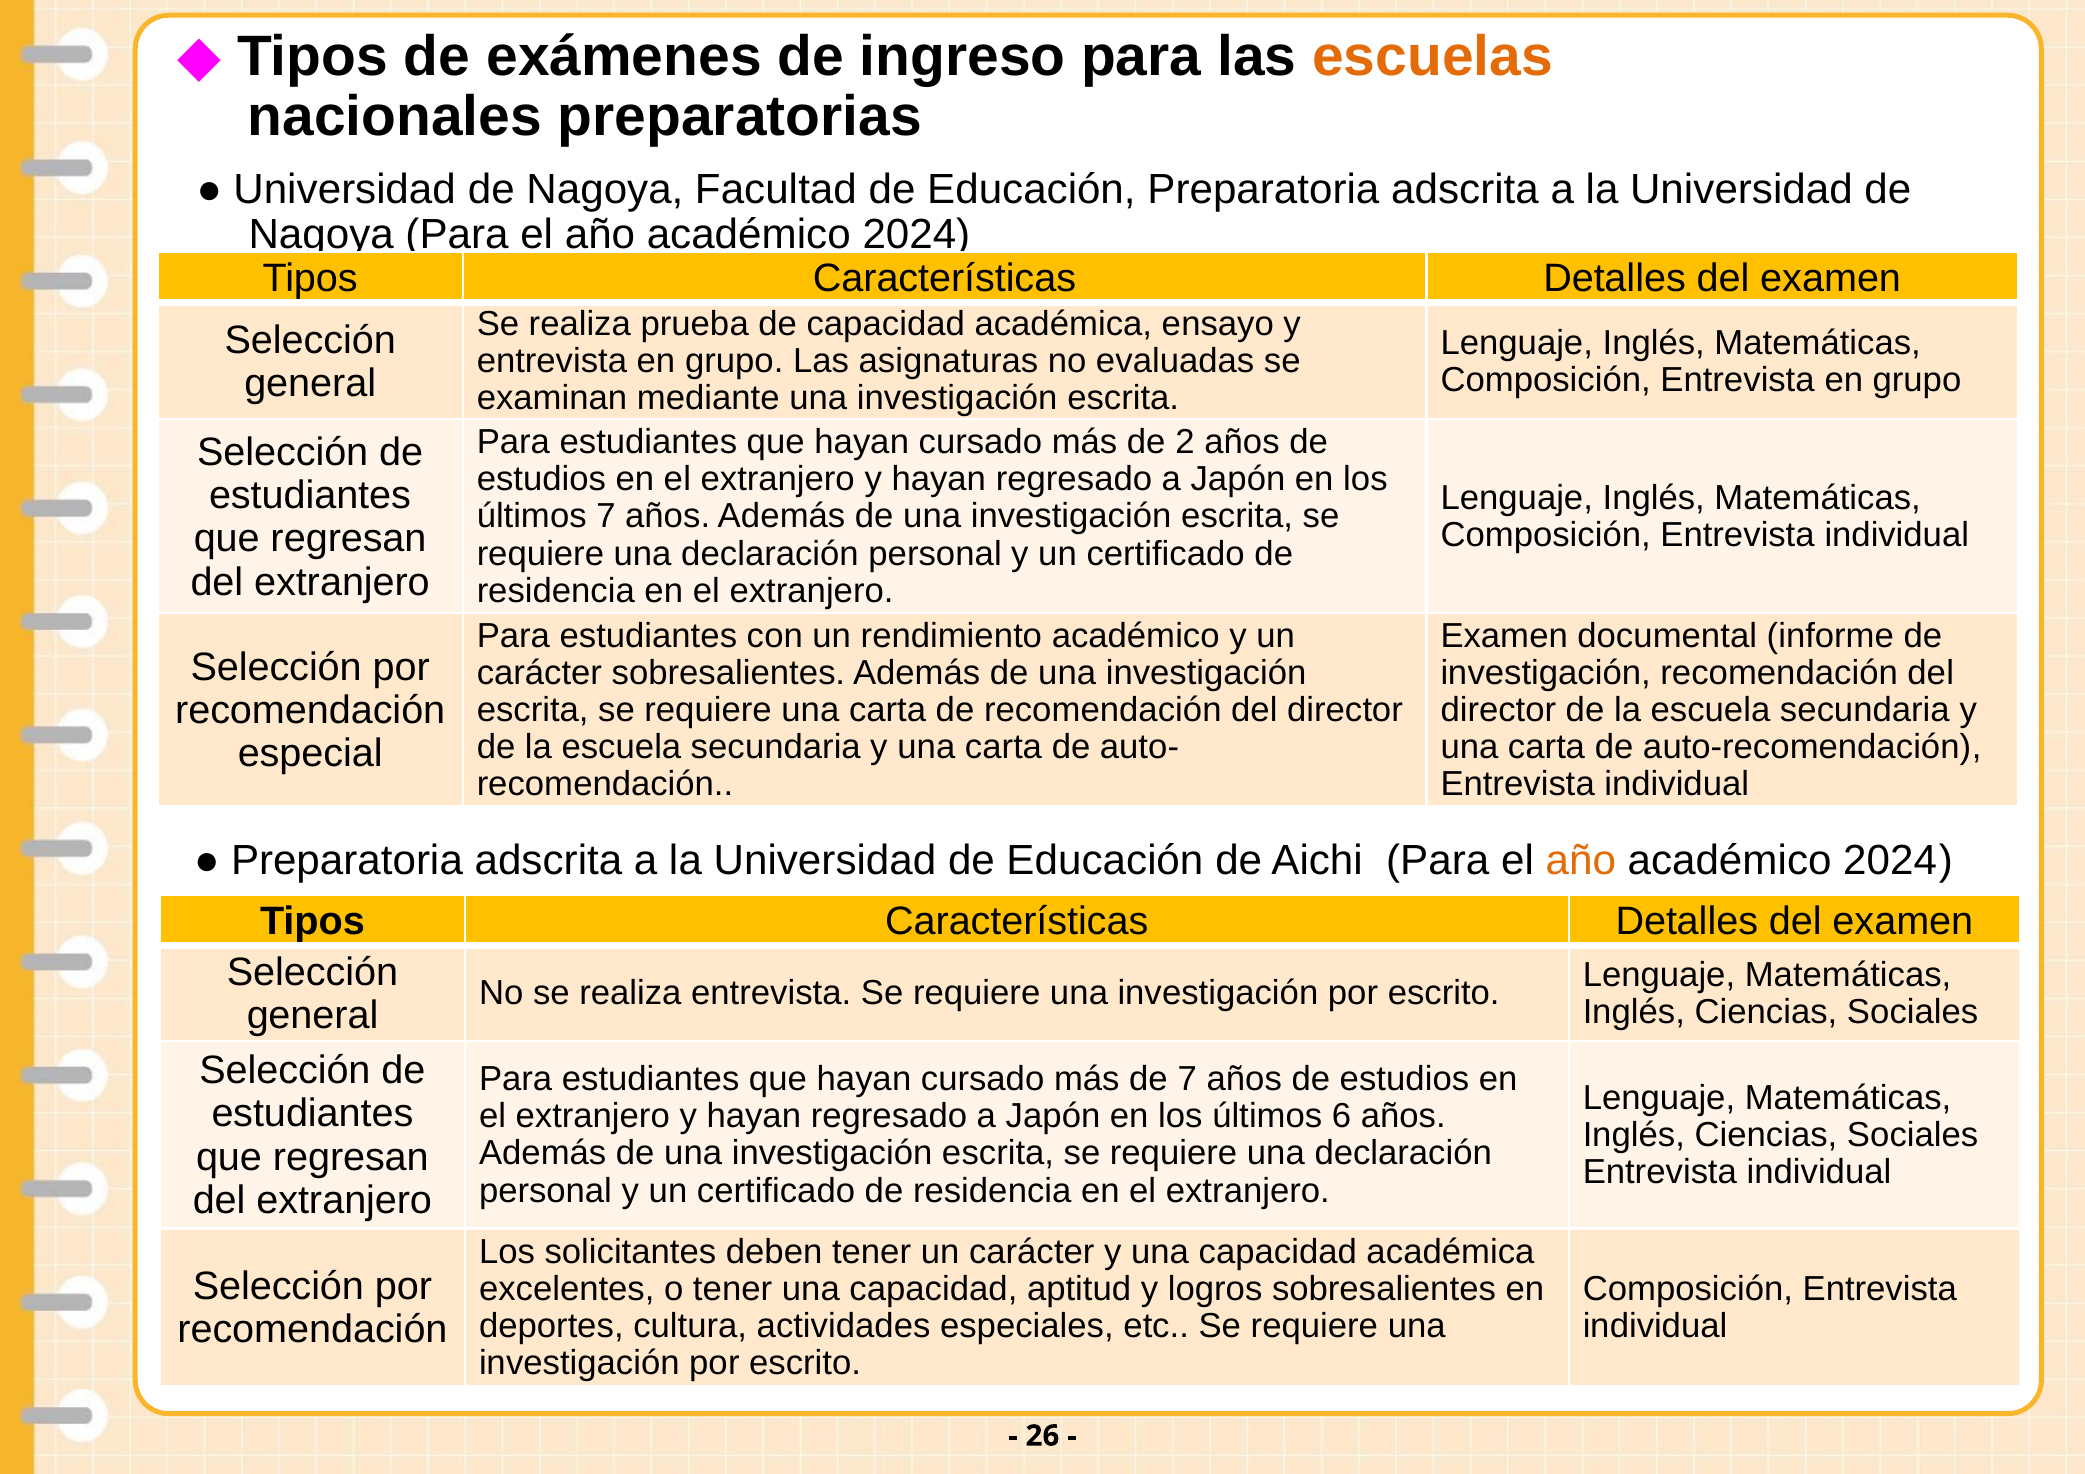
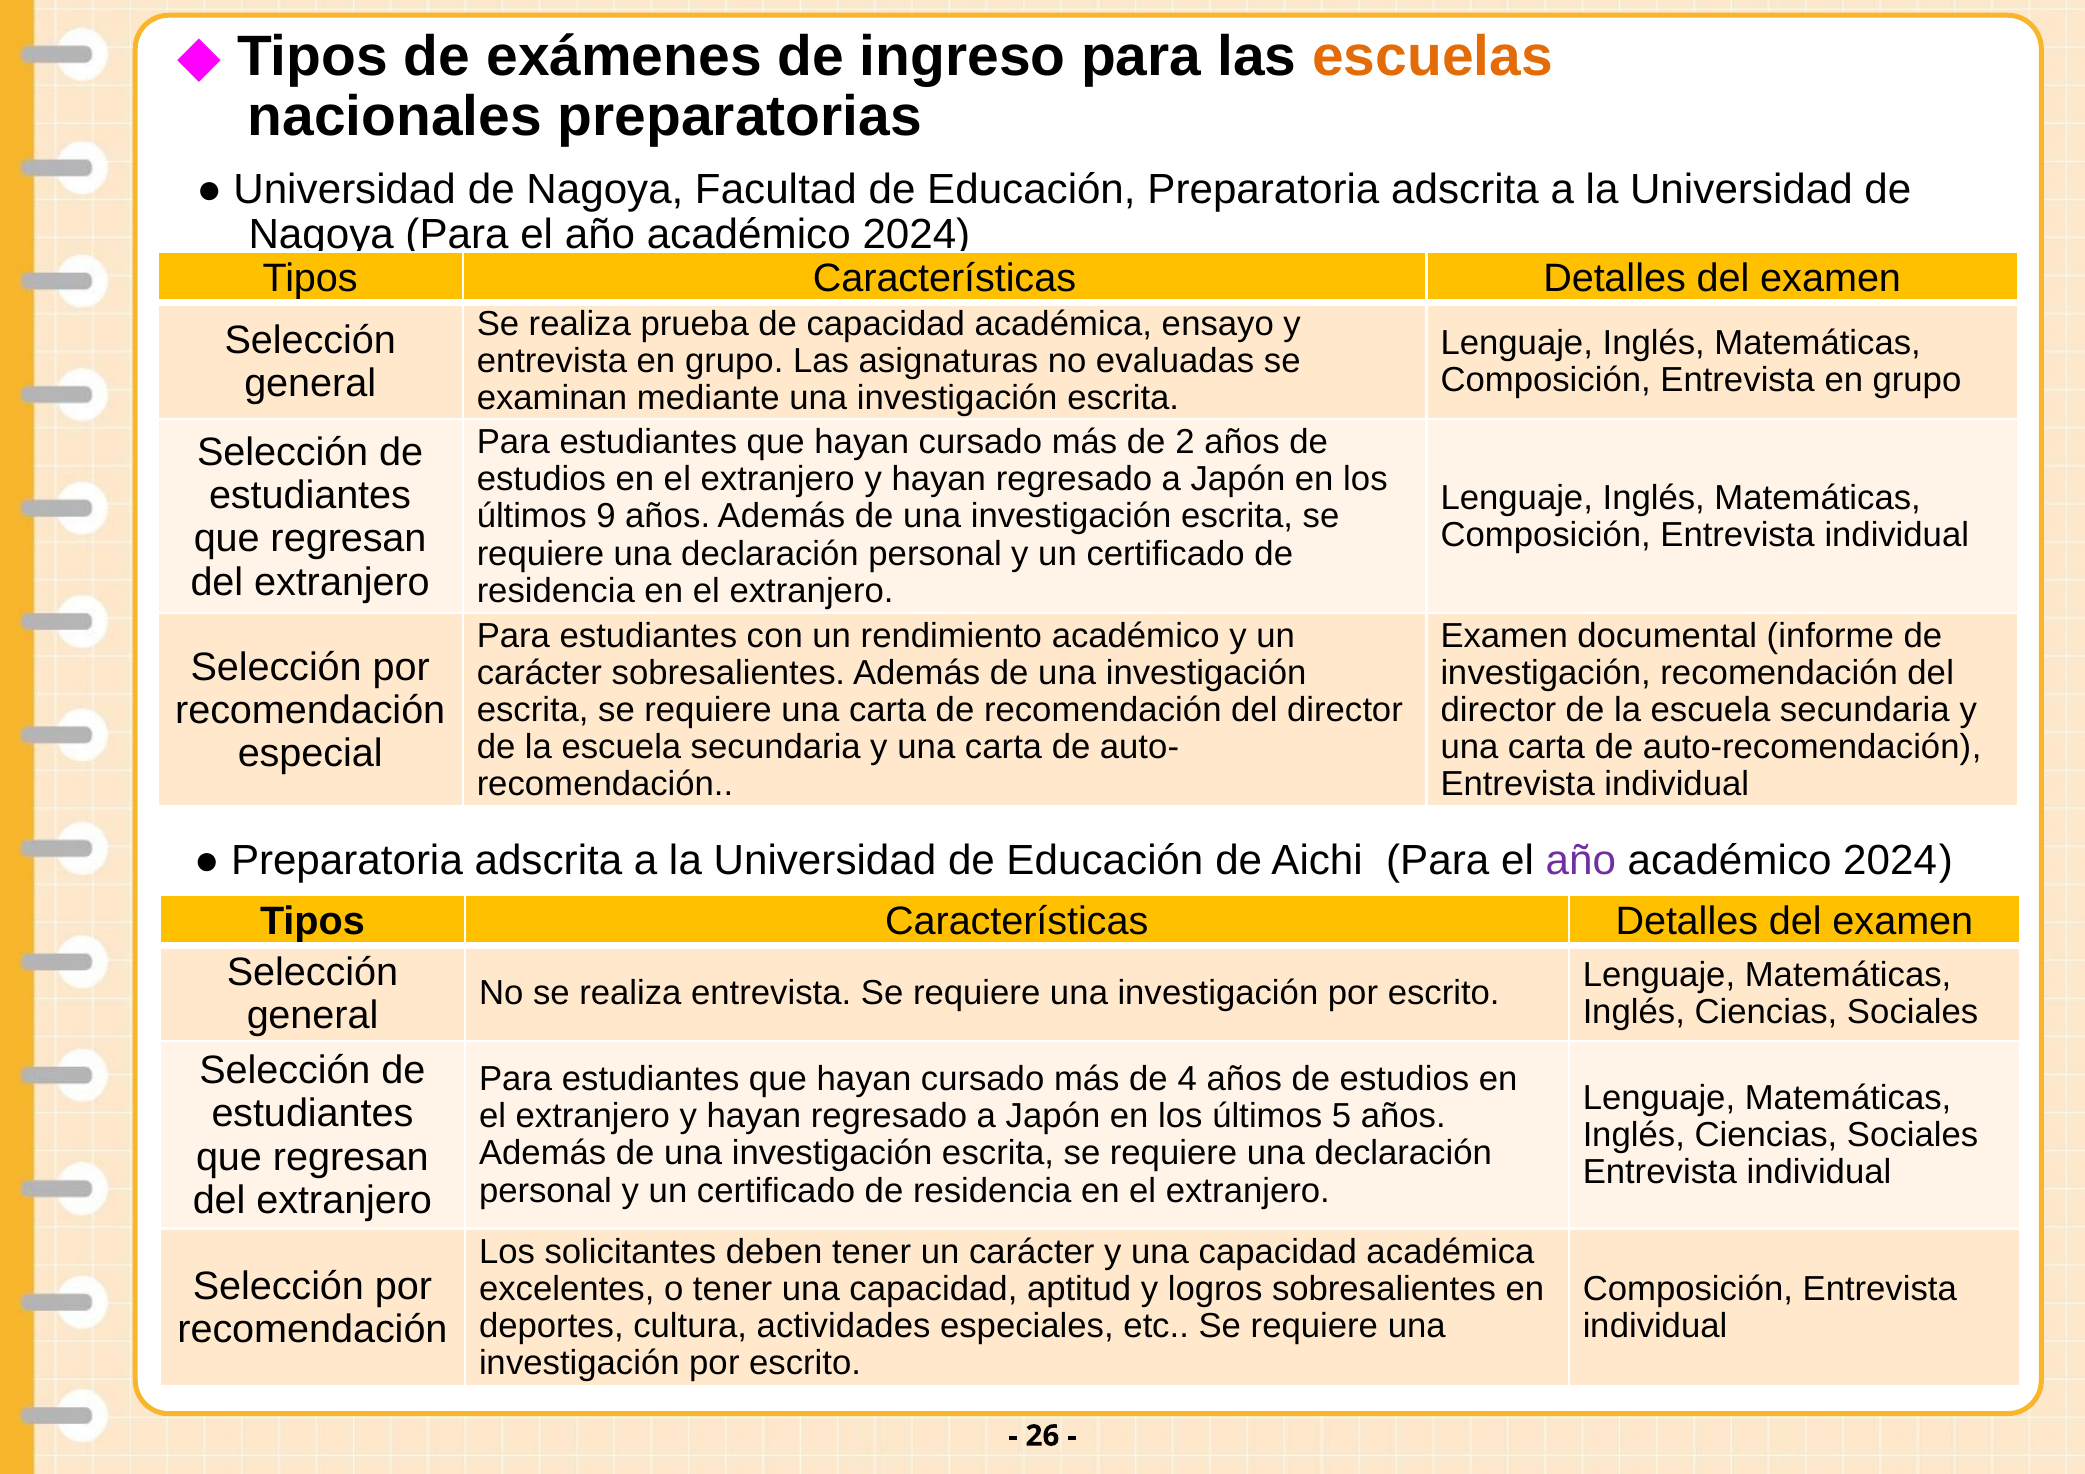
últimos 7: 7 -> 9
año at (1581, 861) colour: orange -> purple
de 7: 7 -> 4
6: 6 -> 5
